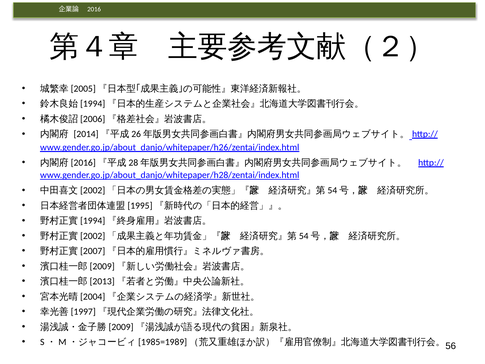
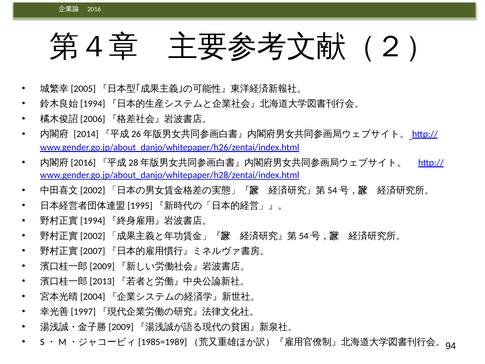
56: 56 -> 94
